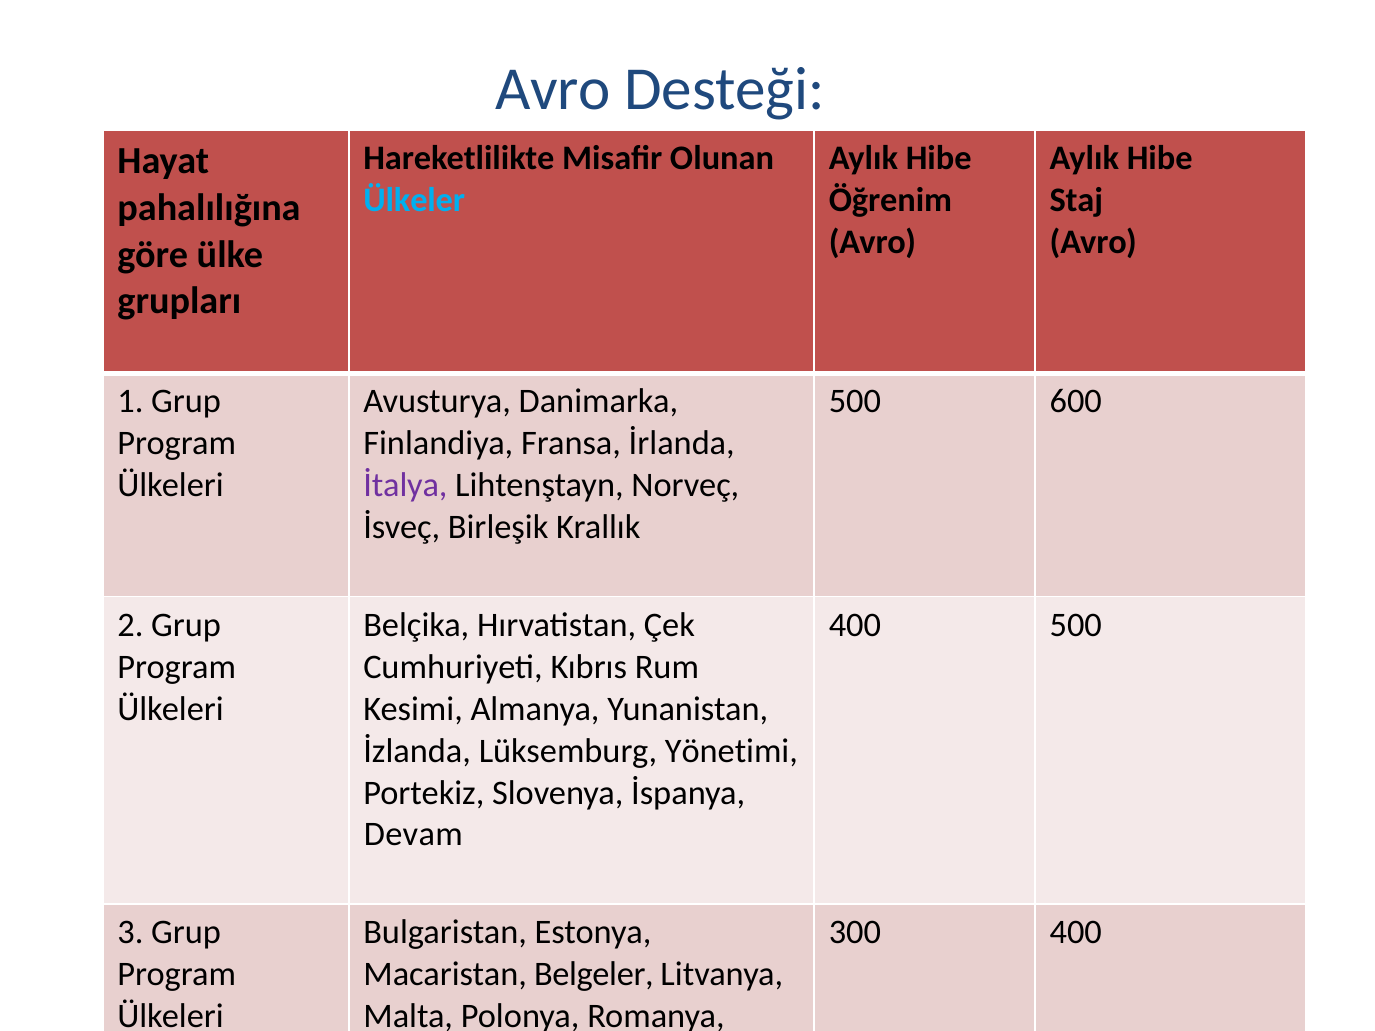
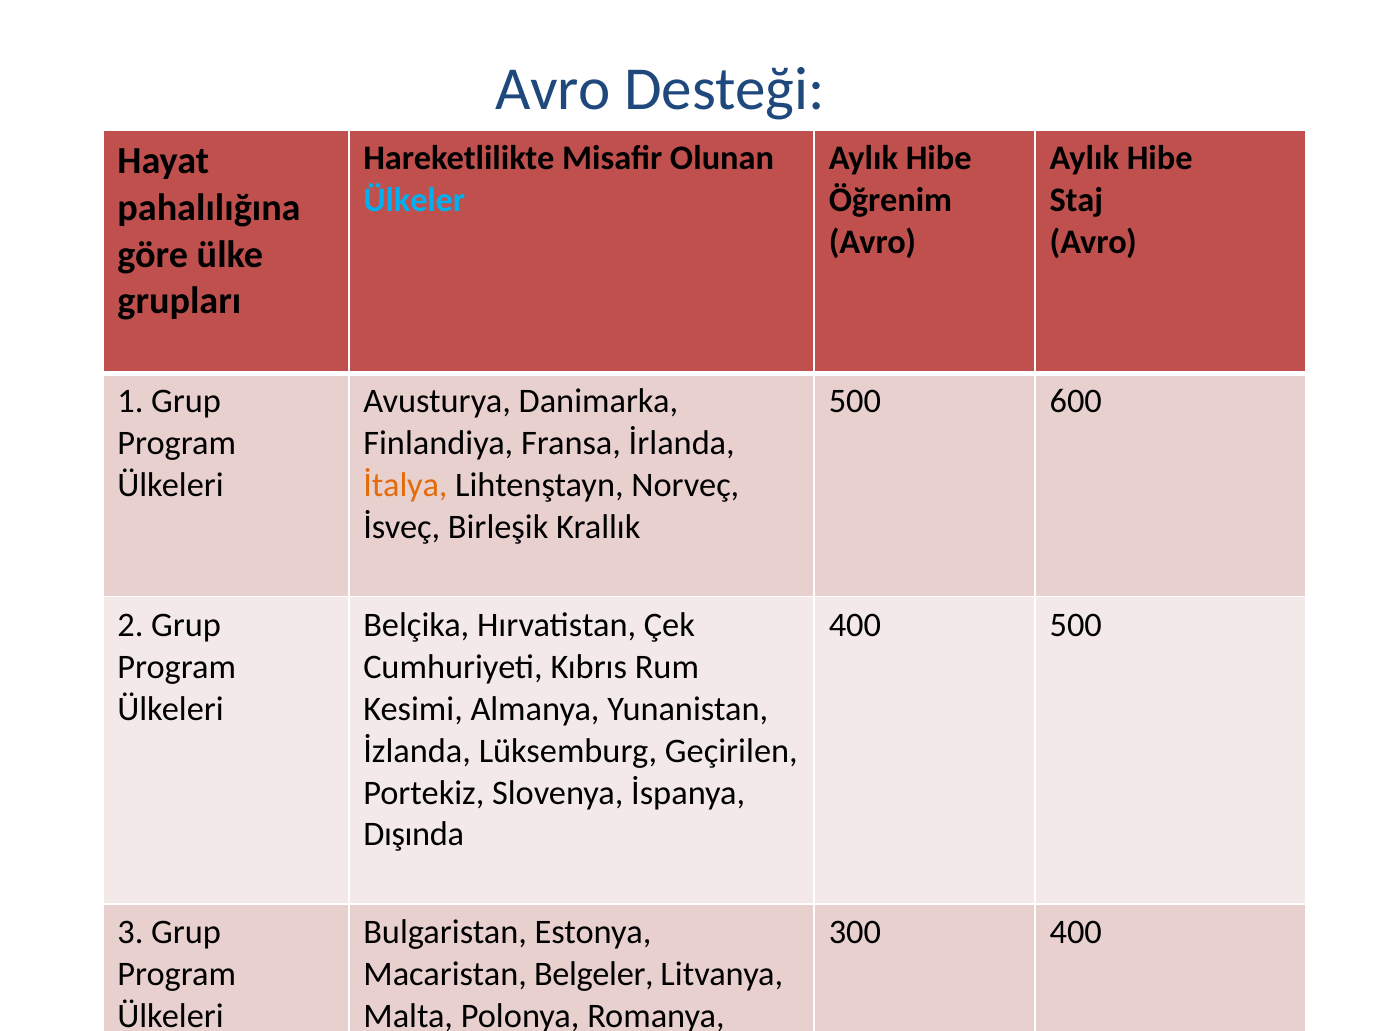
İtalya colour: purple -> orange
Yönetimi: Yönetimi -> Geçirilen
Devam: Devam -> Dışında
